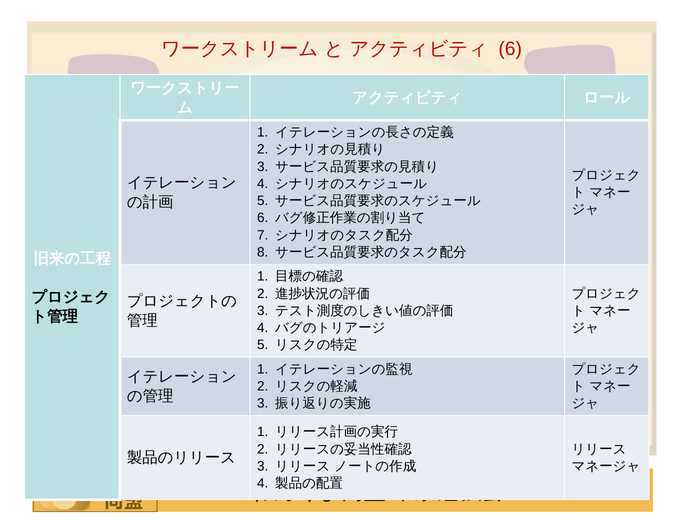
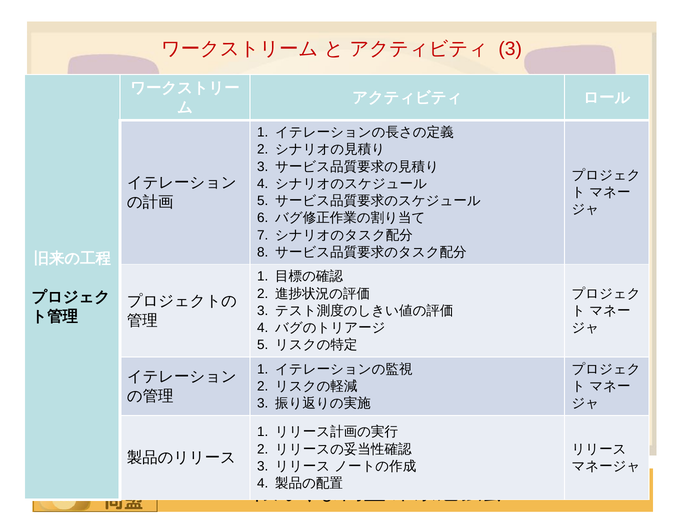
6 at (510, 49): 6 -> 3
